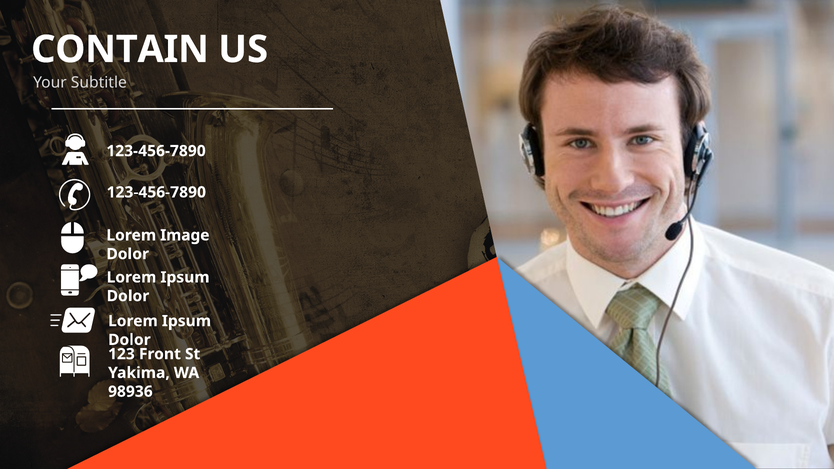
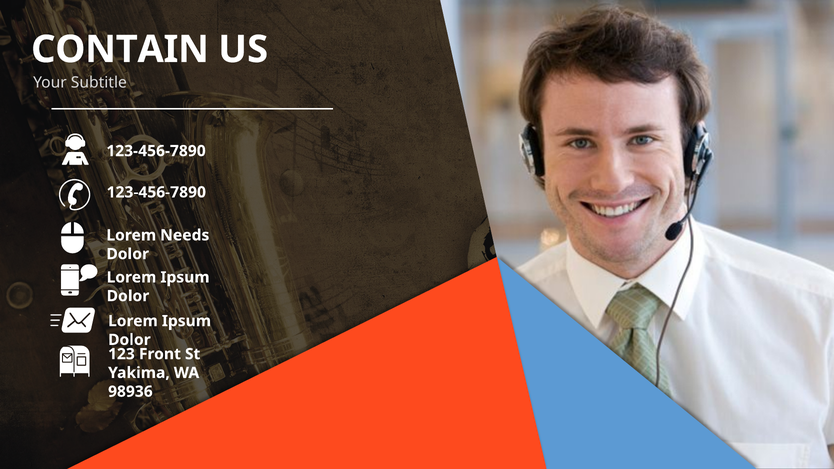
Image: Image -> Needs
